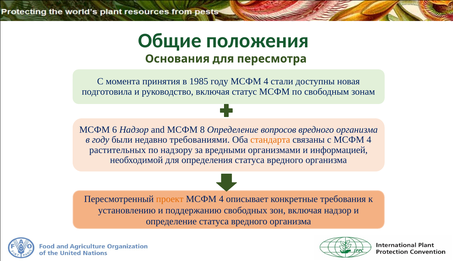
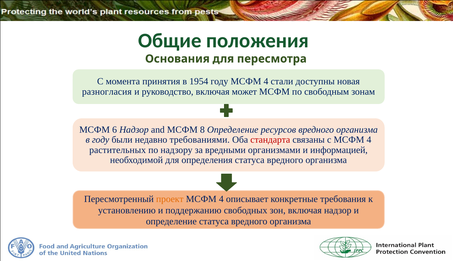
1985: 1985 -> 1954
подготовила: подготовила -> разногласия
статус: статус -> может
вопросов: вопросов -> ресурсов
стандарта colour: orange -> red
